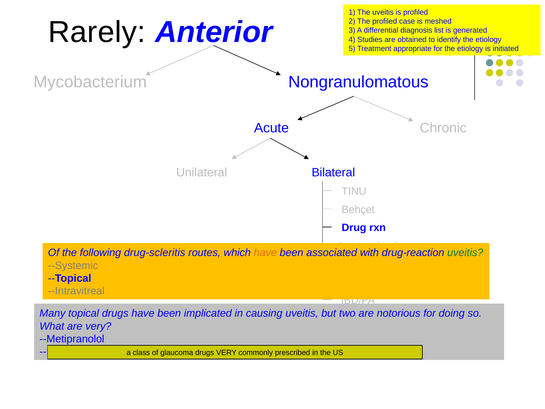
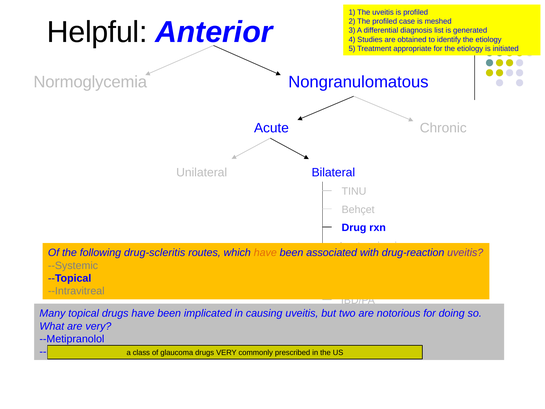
Rarely: Rarely -> Helpful
Mycobacterium: Mycobacterium -> Normoglycemia
uveitis at (465, 253) colour: green -> purple
